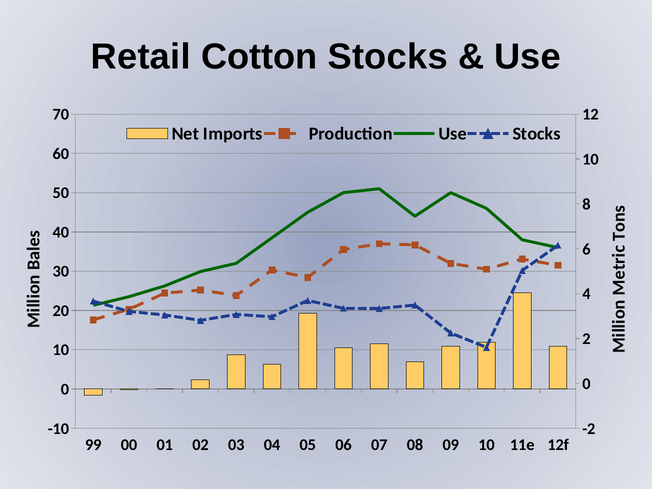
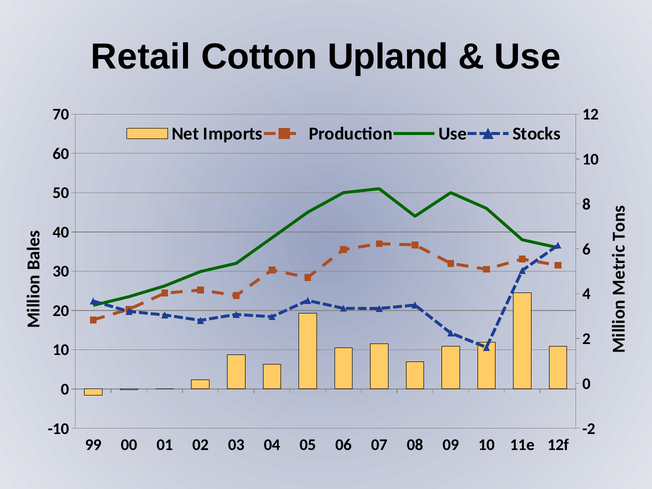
Cotton Stocks: Stocks -> Upland
